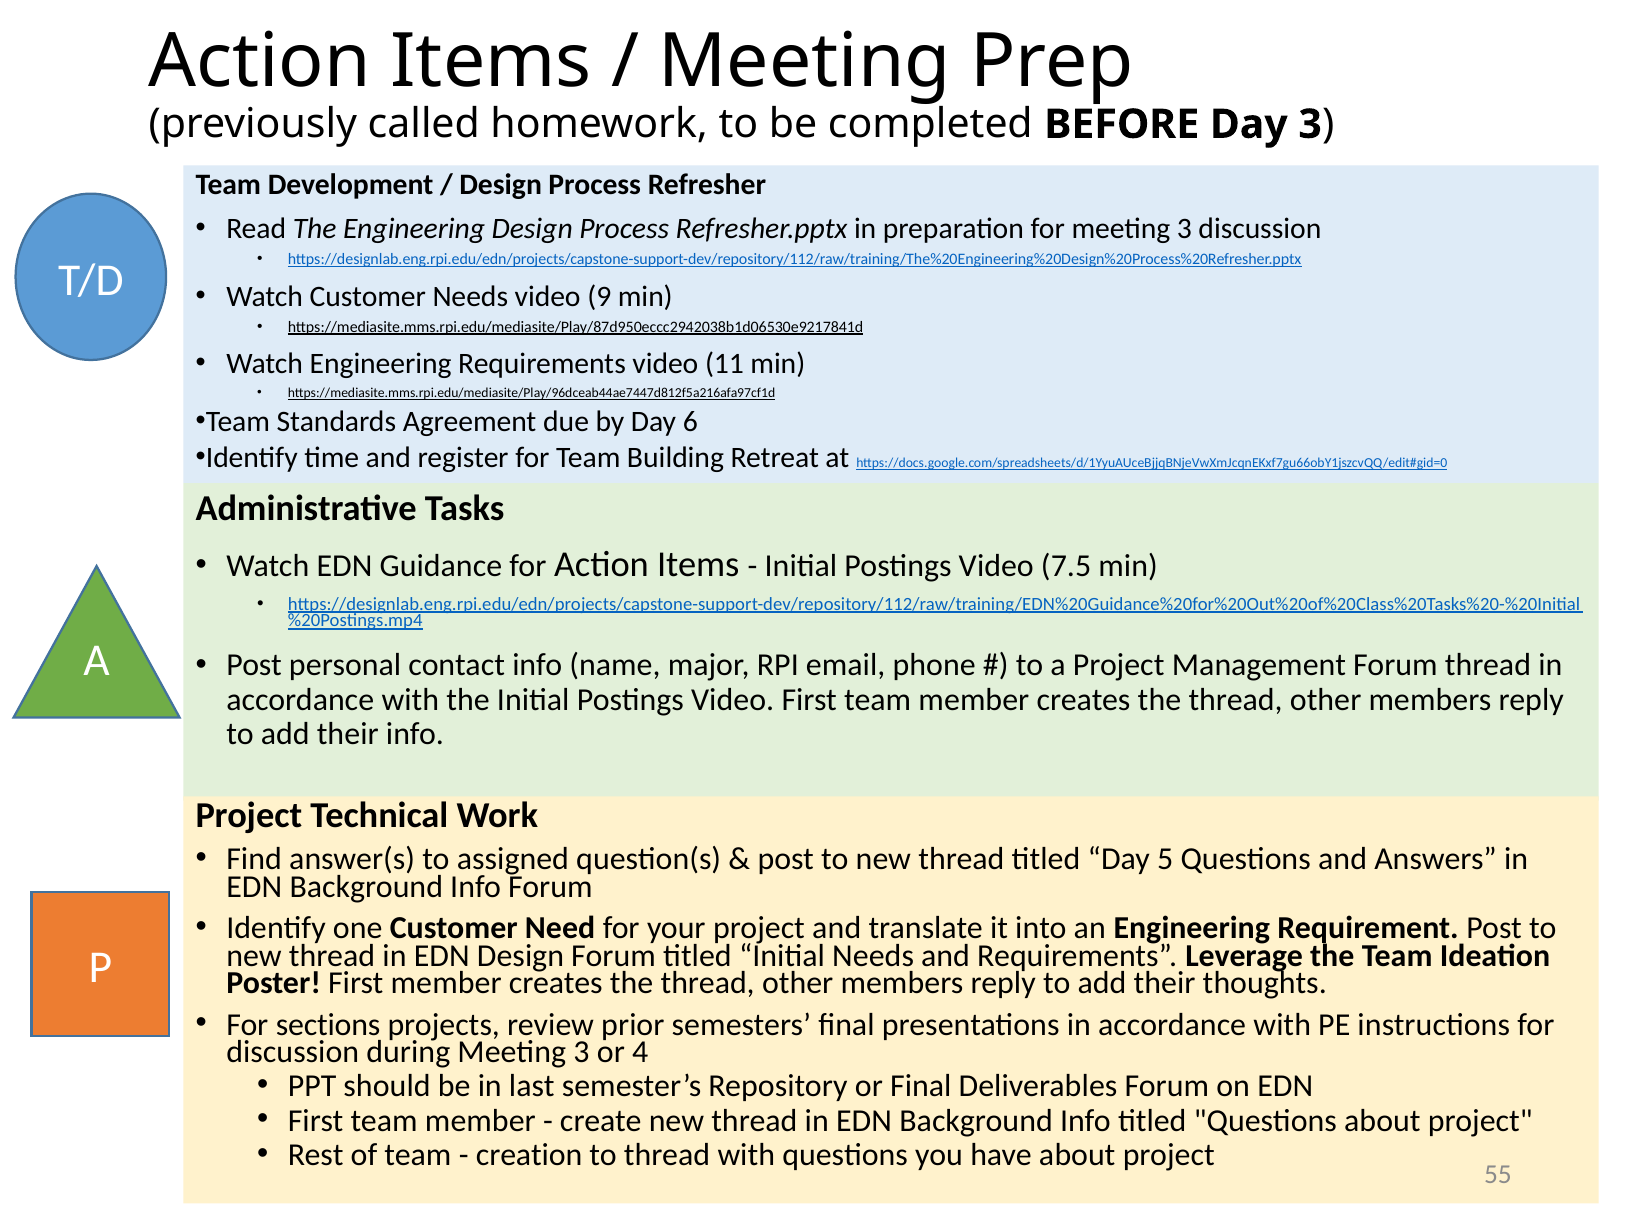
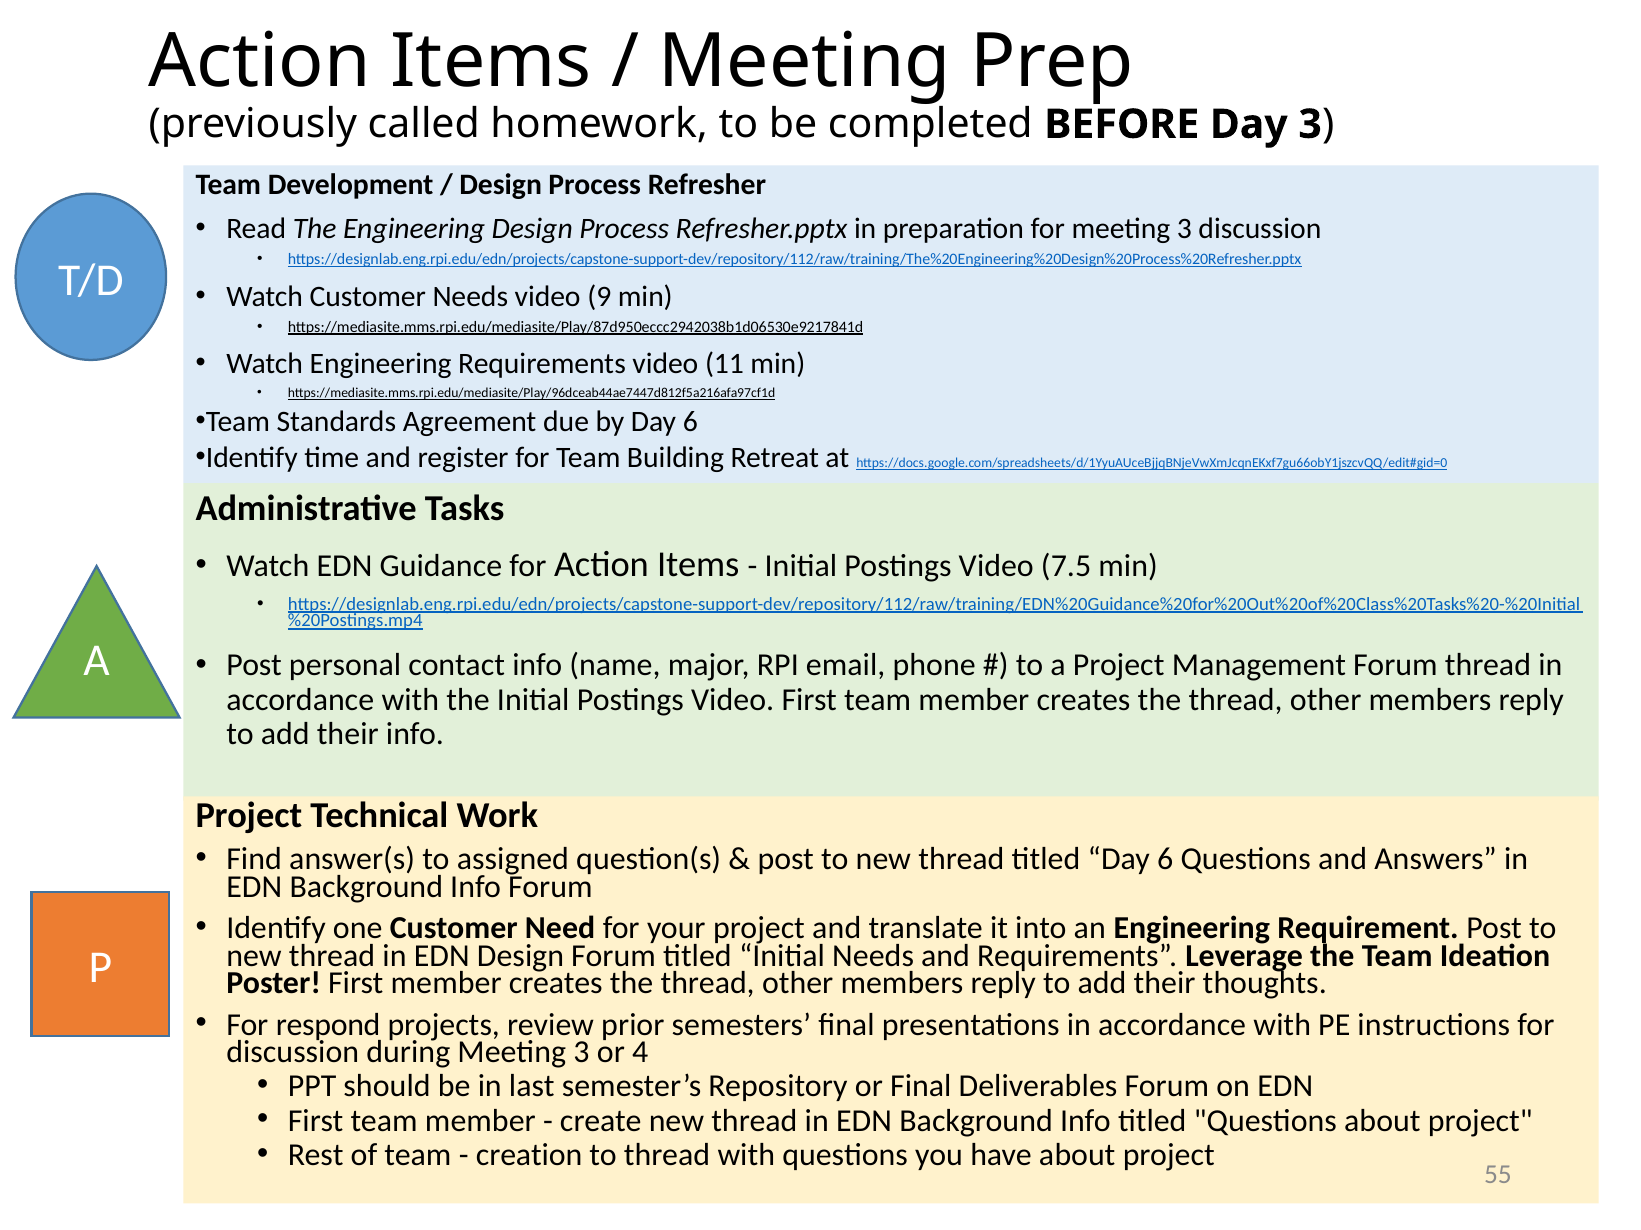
titled Day 5: 5 -> 6
sections: sections -> respond
